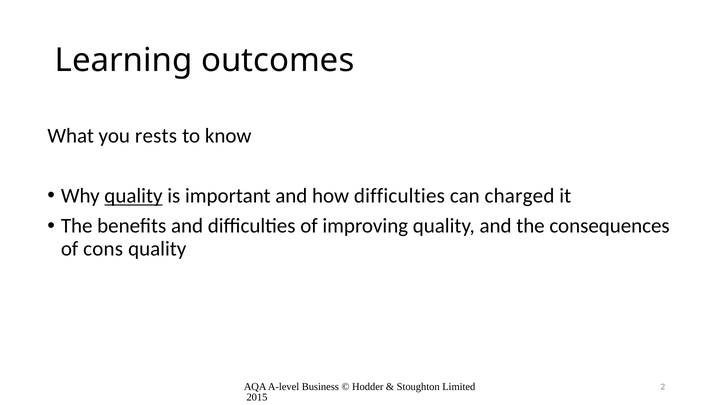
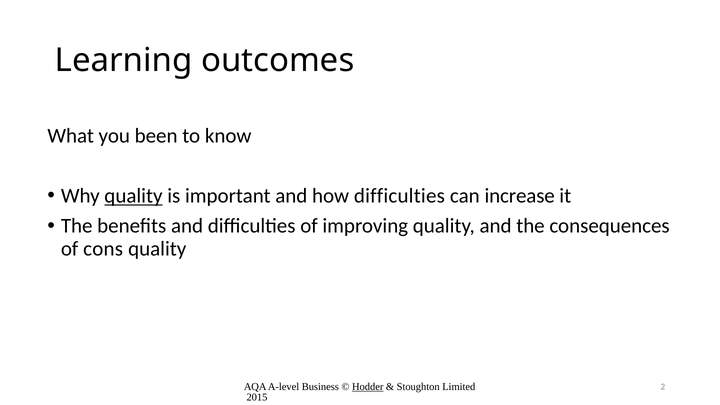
rests: rests -> been
charged: charged -> increase
Hodder underline: none -> present
